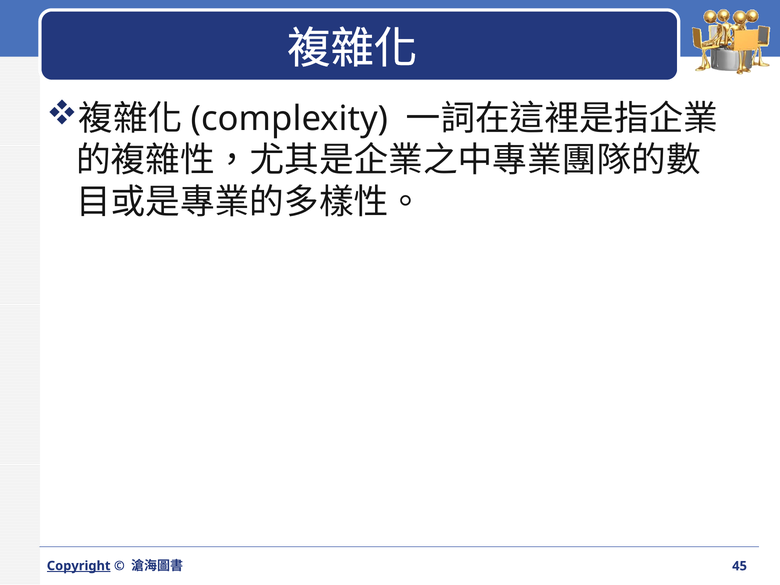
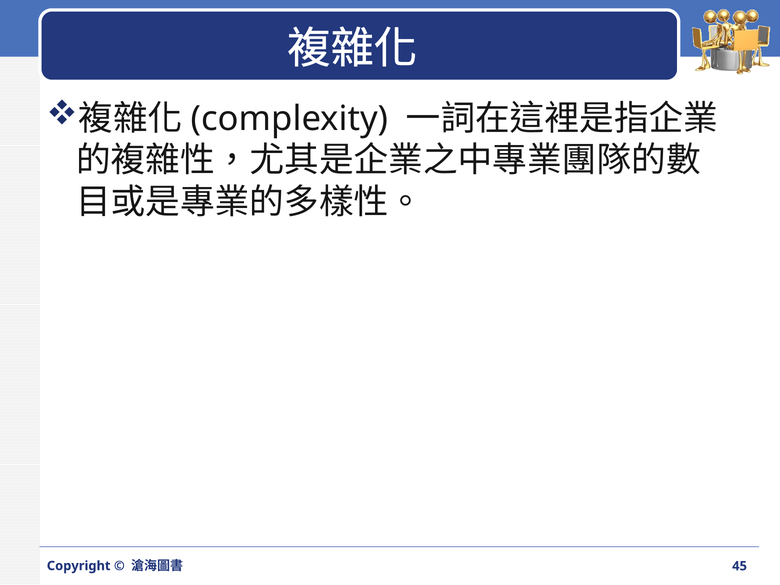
Copyright underline: present -> none
